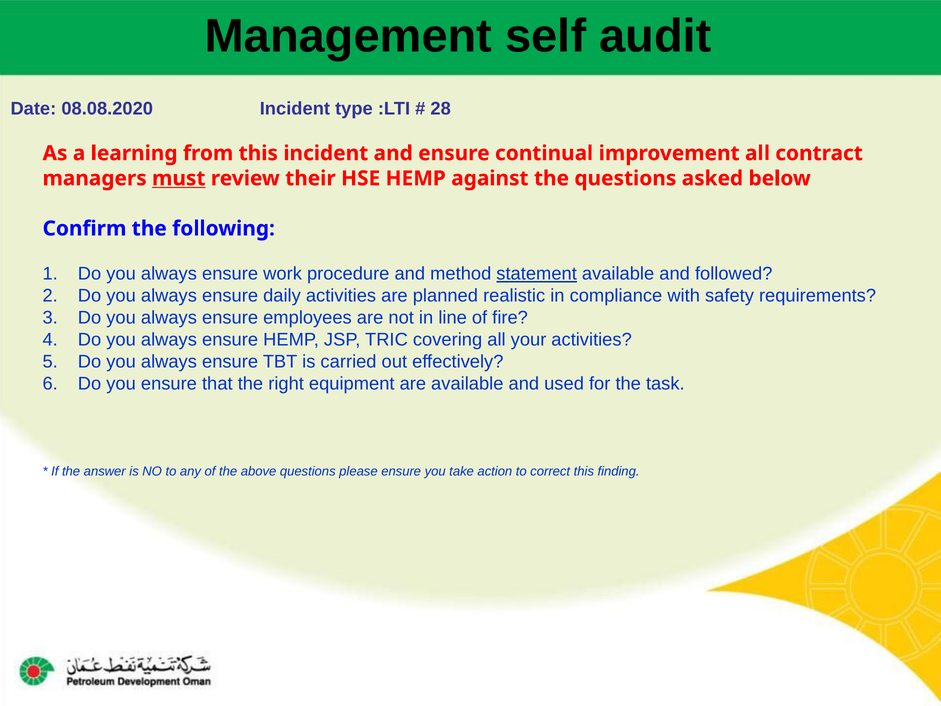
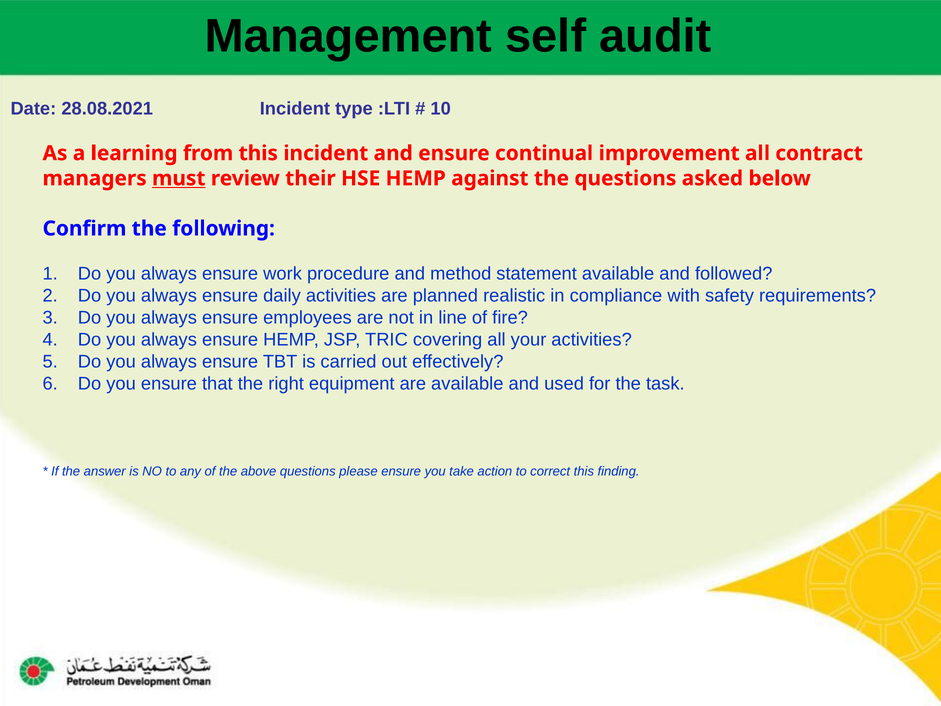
08.08.2020: 08.08.2020 -> 28.08.2021
28: 28 -> 10
statement underline: present -> none
